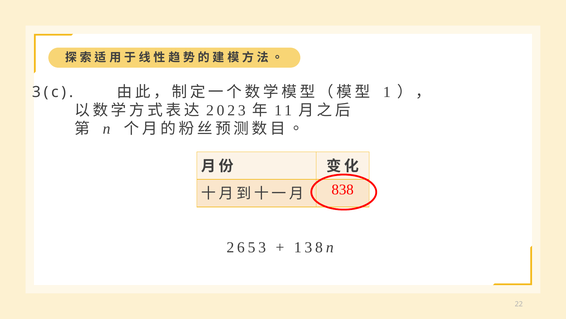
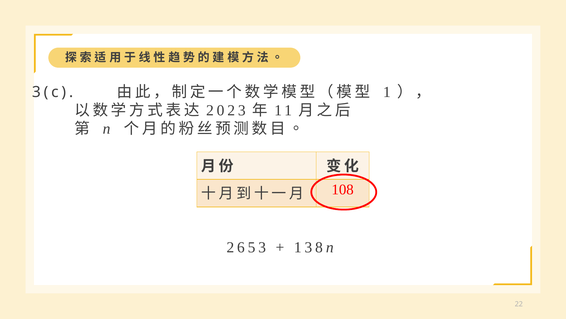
838: 838 -> 108
